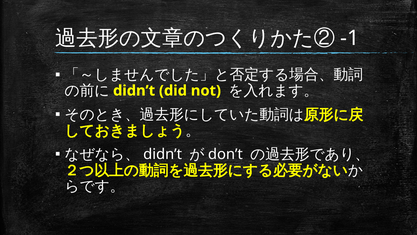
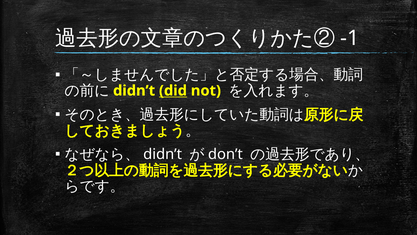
did underline: none -> present
